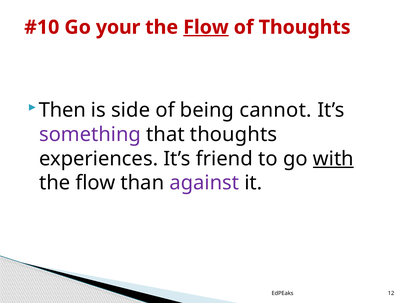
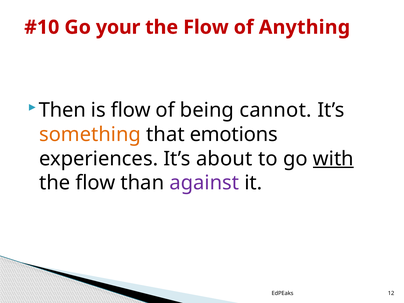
Flow at (206, 27) underline: present -> none
of Thoughts: Thoughts -> Anything
is side: side -> flow
something colour: purple -> orange
that thoughts: thoughts -> emotions
friend: friend -> about
